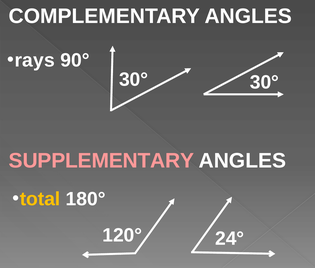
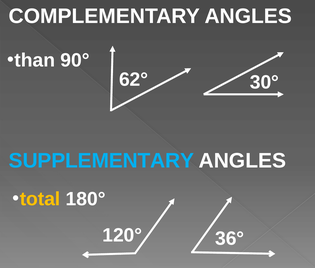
rays: rays -> than
30° at (134, 80): 30° -> 62°
SUPPLEMENTARY colour: pink -> light blue
24°: 24° -> 36°
